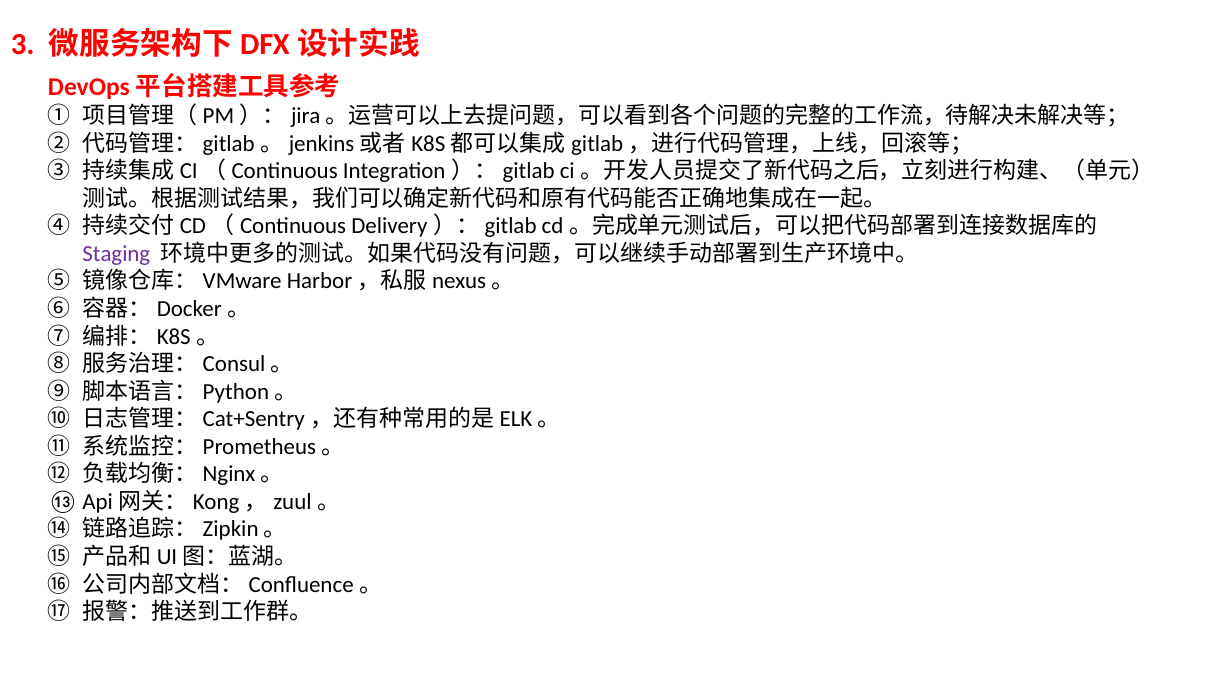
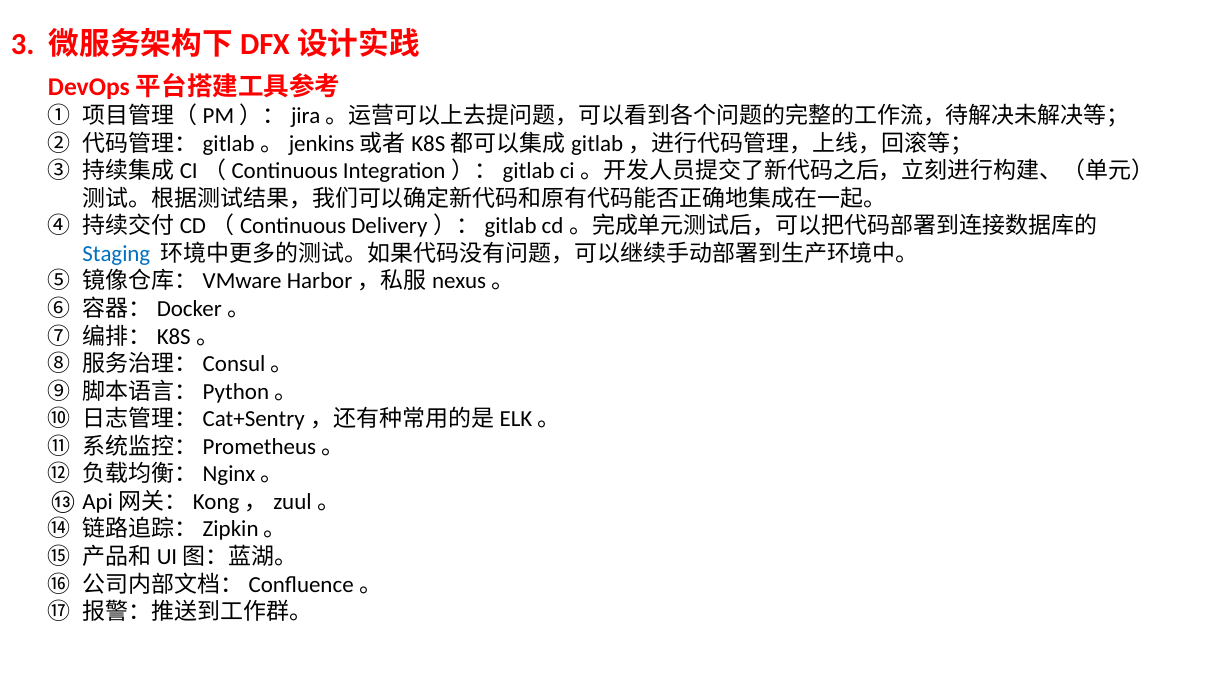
Staging colour: purple -> blue
